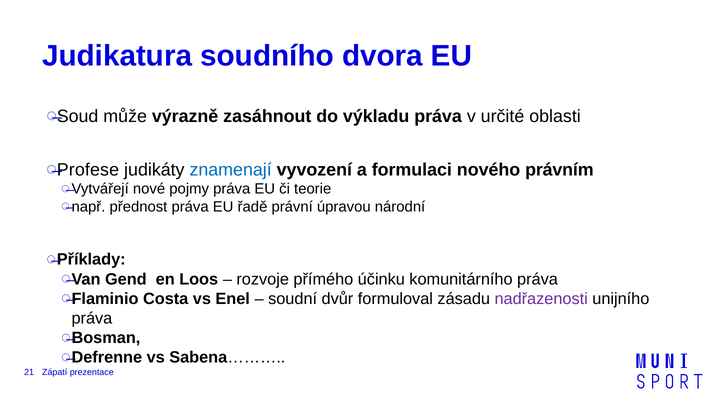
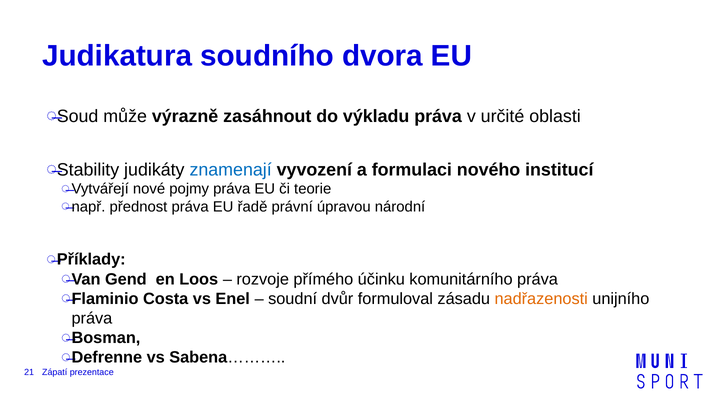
Profese: Profese -> Stability
právním: právním -> institucí
nadřazenosti colour: purple -> orange
